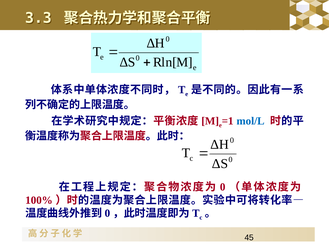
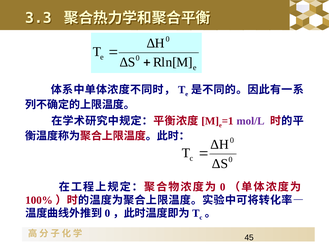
mol/L colour: blue -> purple
